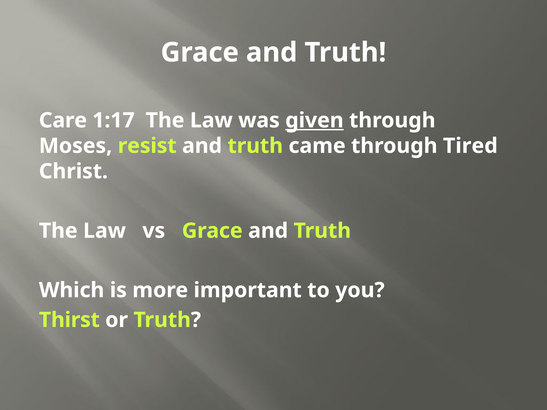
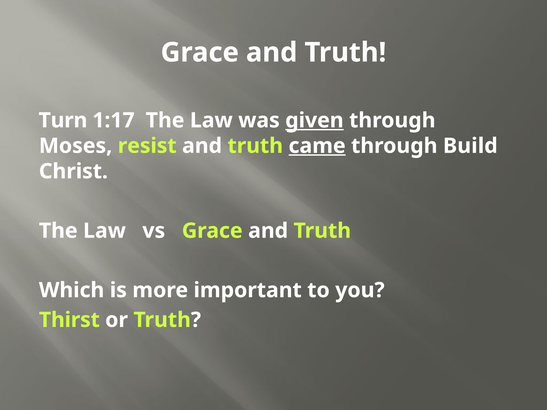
Care: Care -> Turn
came underline: none -> present
Tired: Tired -> Build
